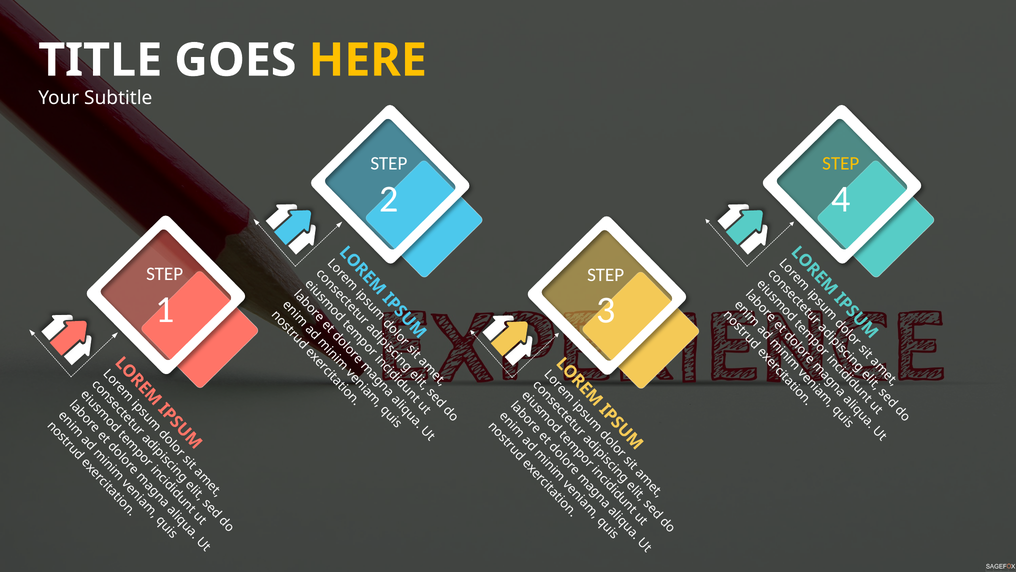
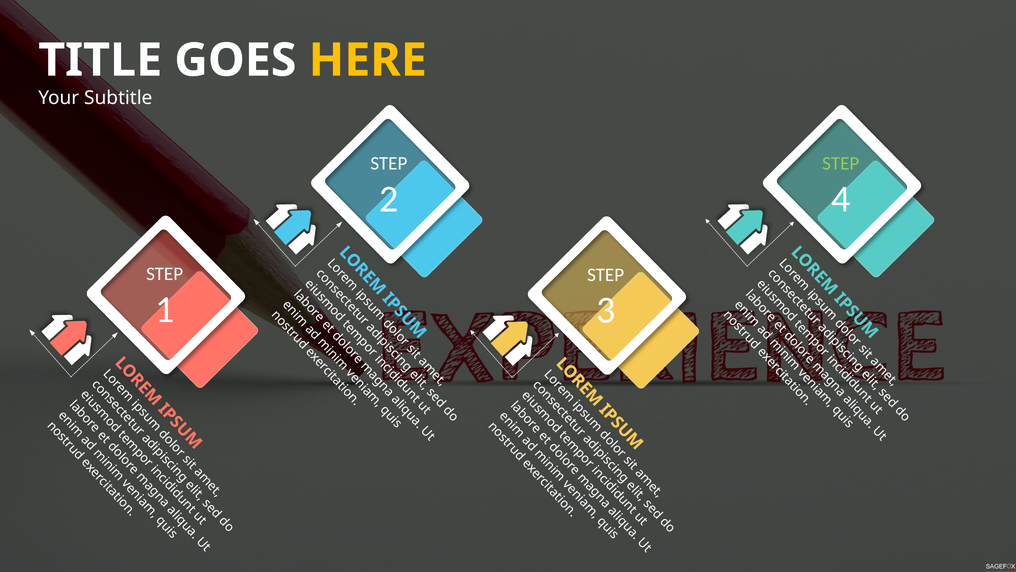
STEP at (841, 163) colour: yellow -> light green
